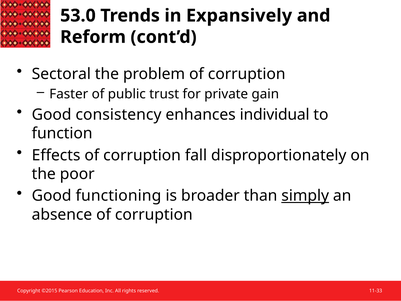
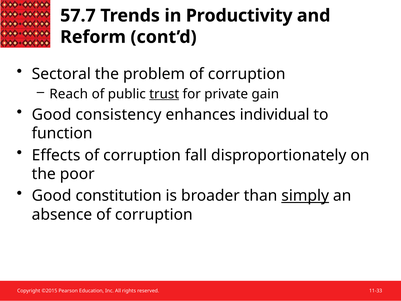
53.0: 53.0 -> 57.7
Expansively: Expansively -> Productivity
Faster: Faster -> Reach
trust underline: none -> present
functioning: functioning -> constitution
